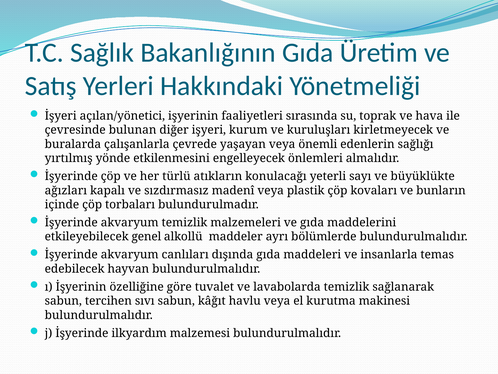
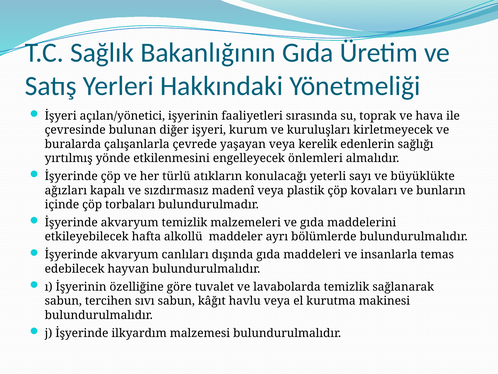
önemli: önemli -> kerelik
genel: genel -> hafta
